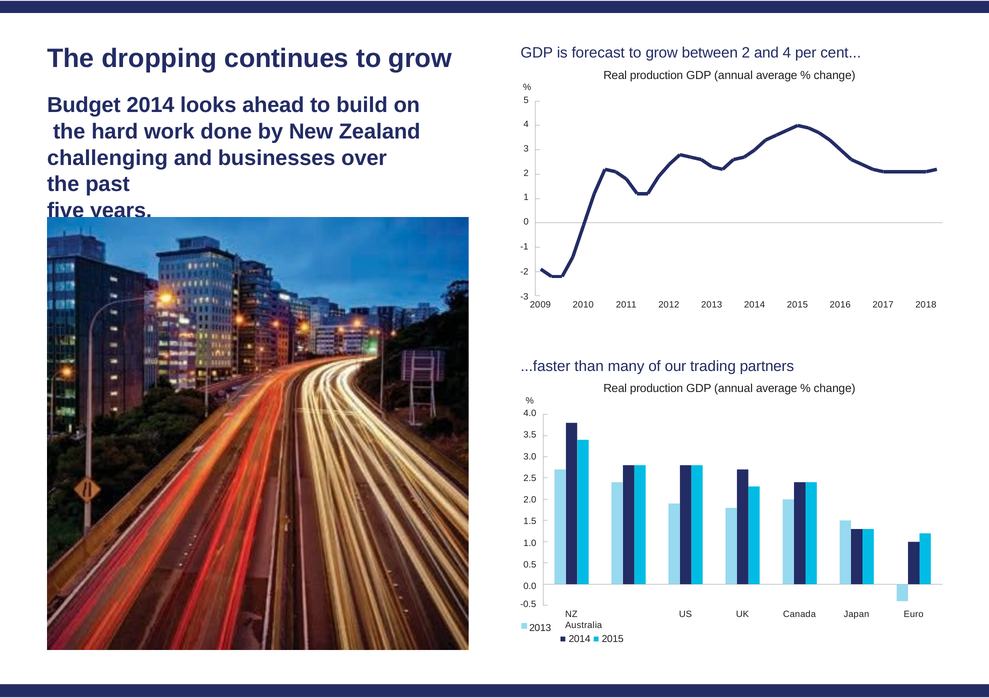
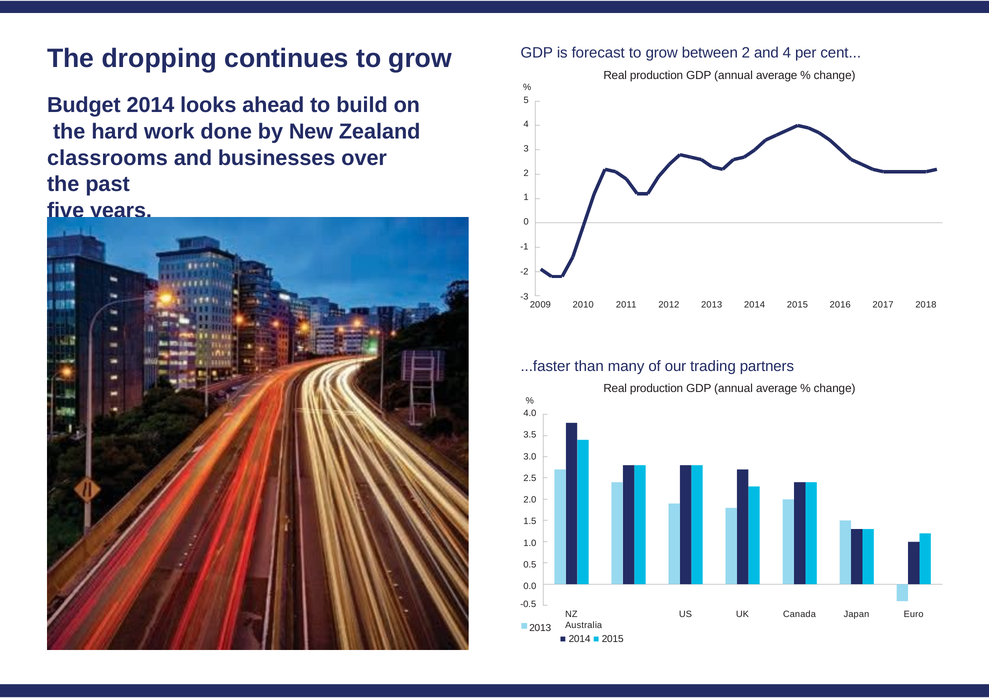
challenging: challenging -> classrooms
